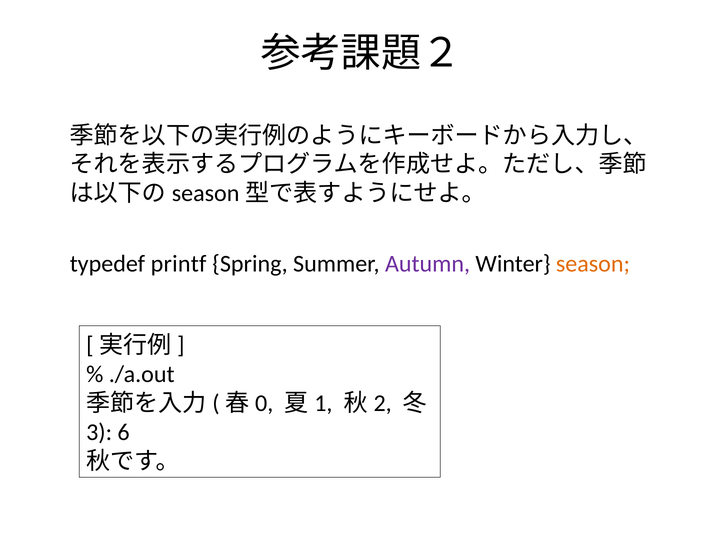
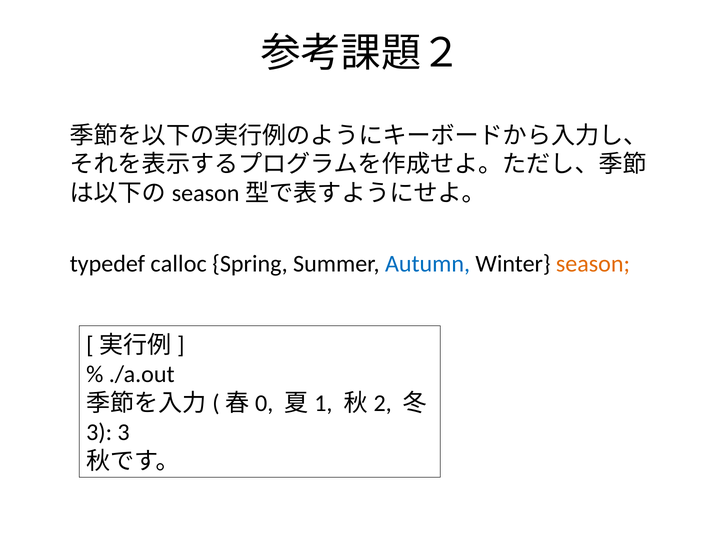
printf: printf -> calloc
Autumn colour: purple -> blue
6 at (124, 432): 6 -> 3
